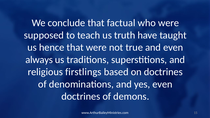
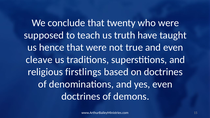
factual: factual -> twenty
always: always -> cleave
